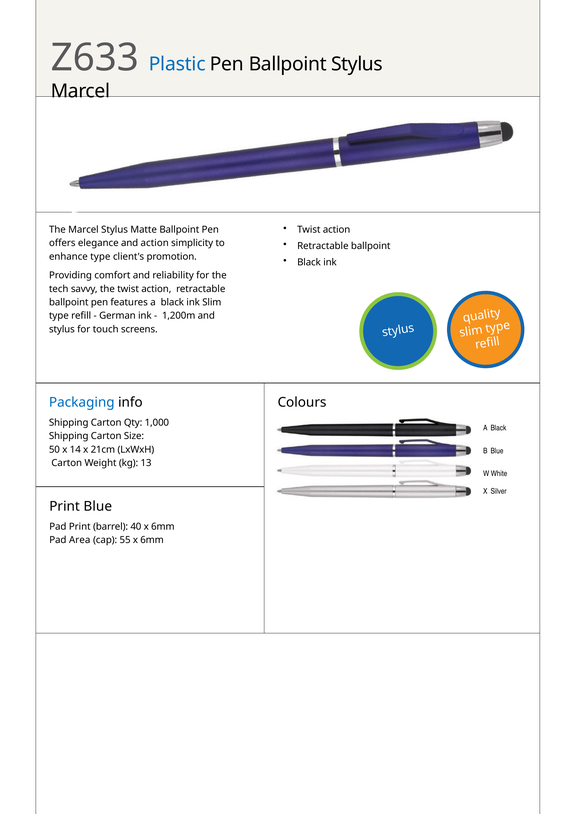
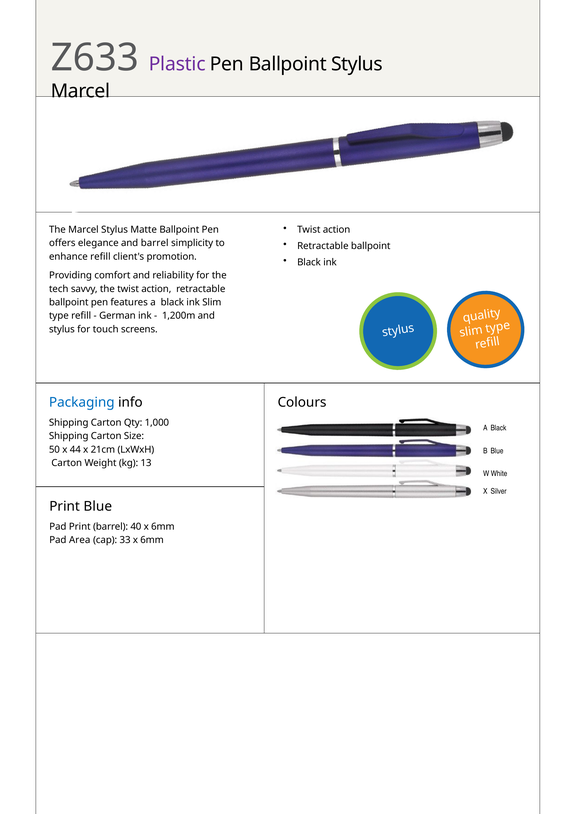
Plastic colour: blue -> purple
and action: action -> barrel
enhance type: type -> refill
14: 14 -> 44
55: 55 -> 33
